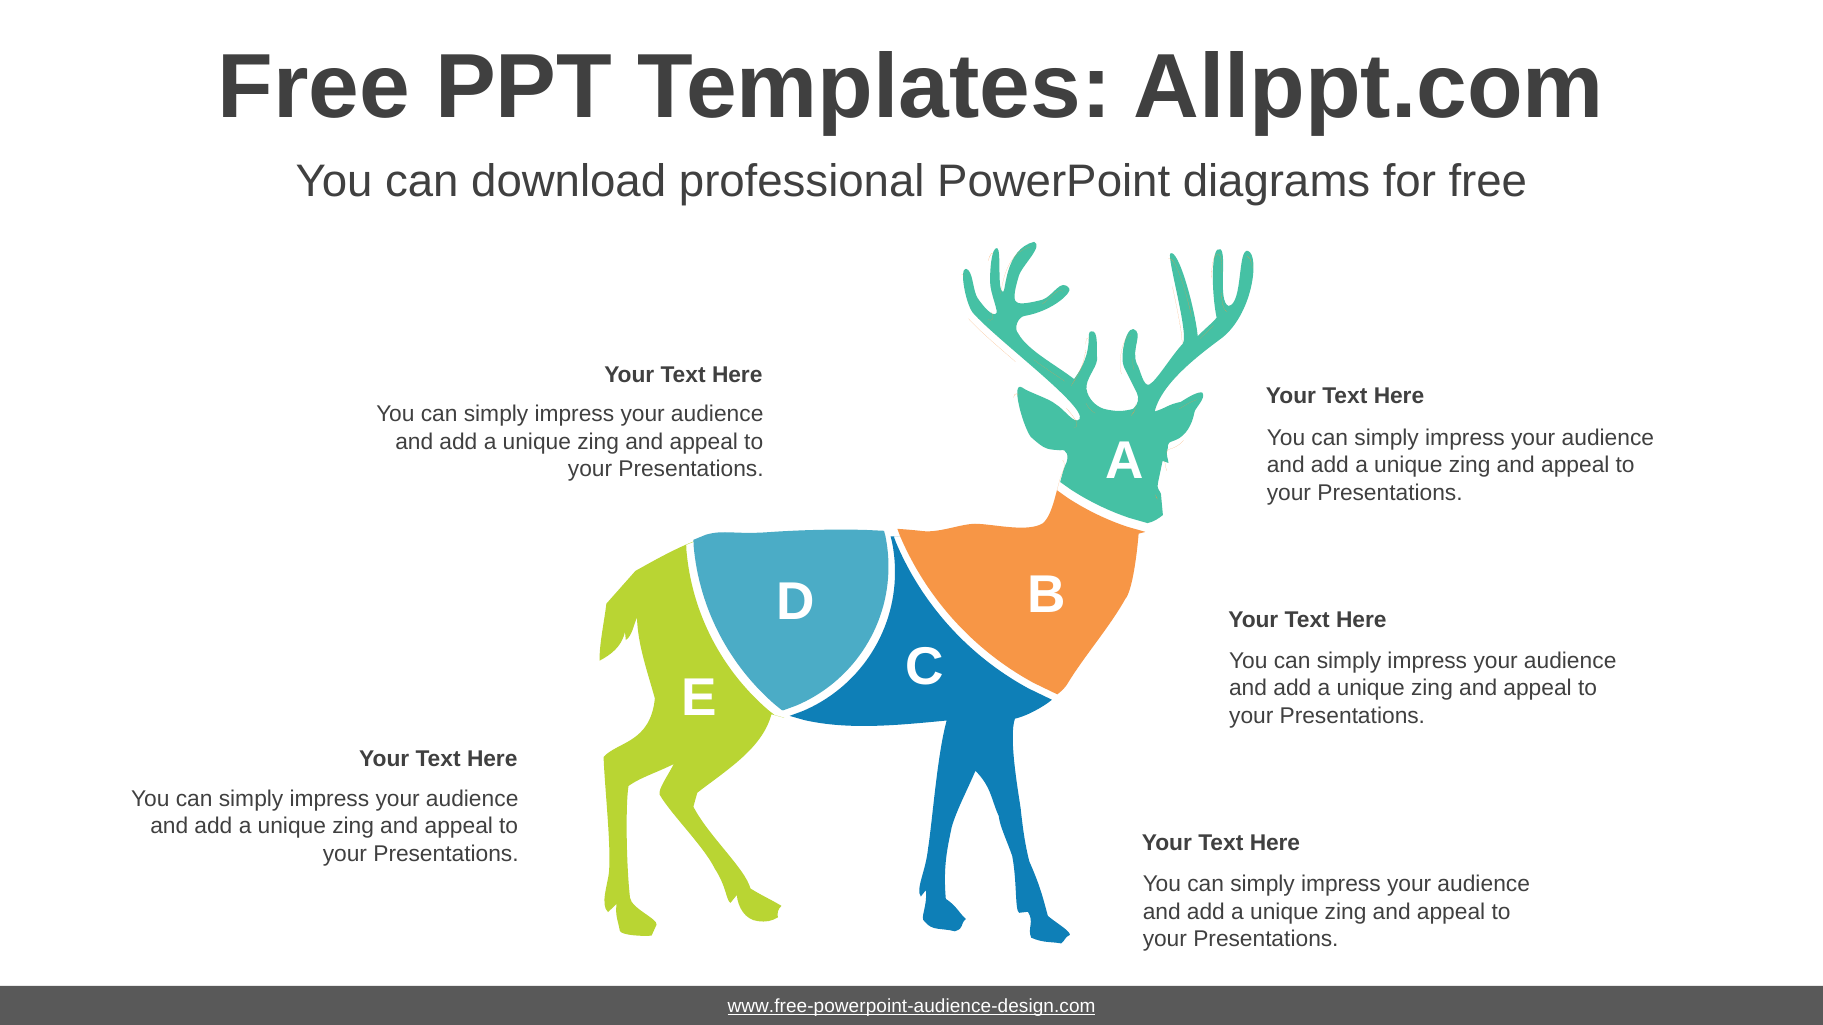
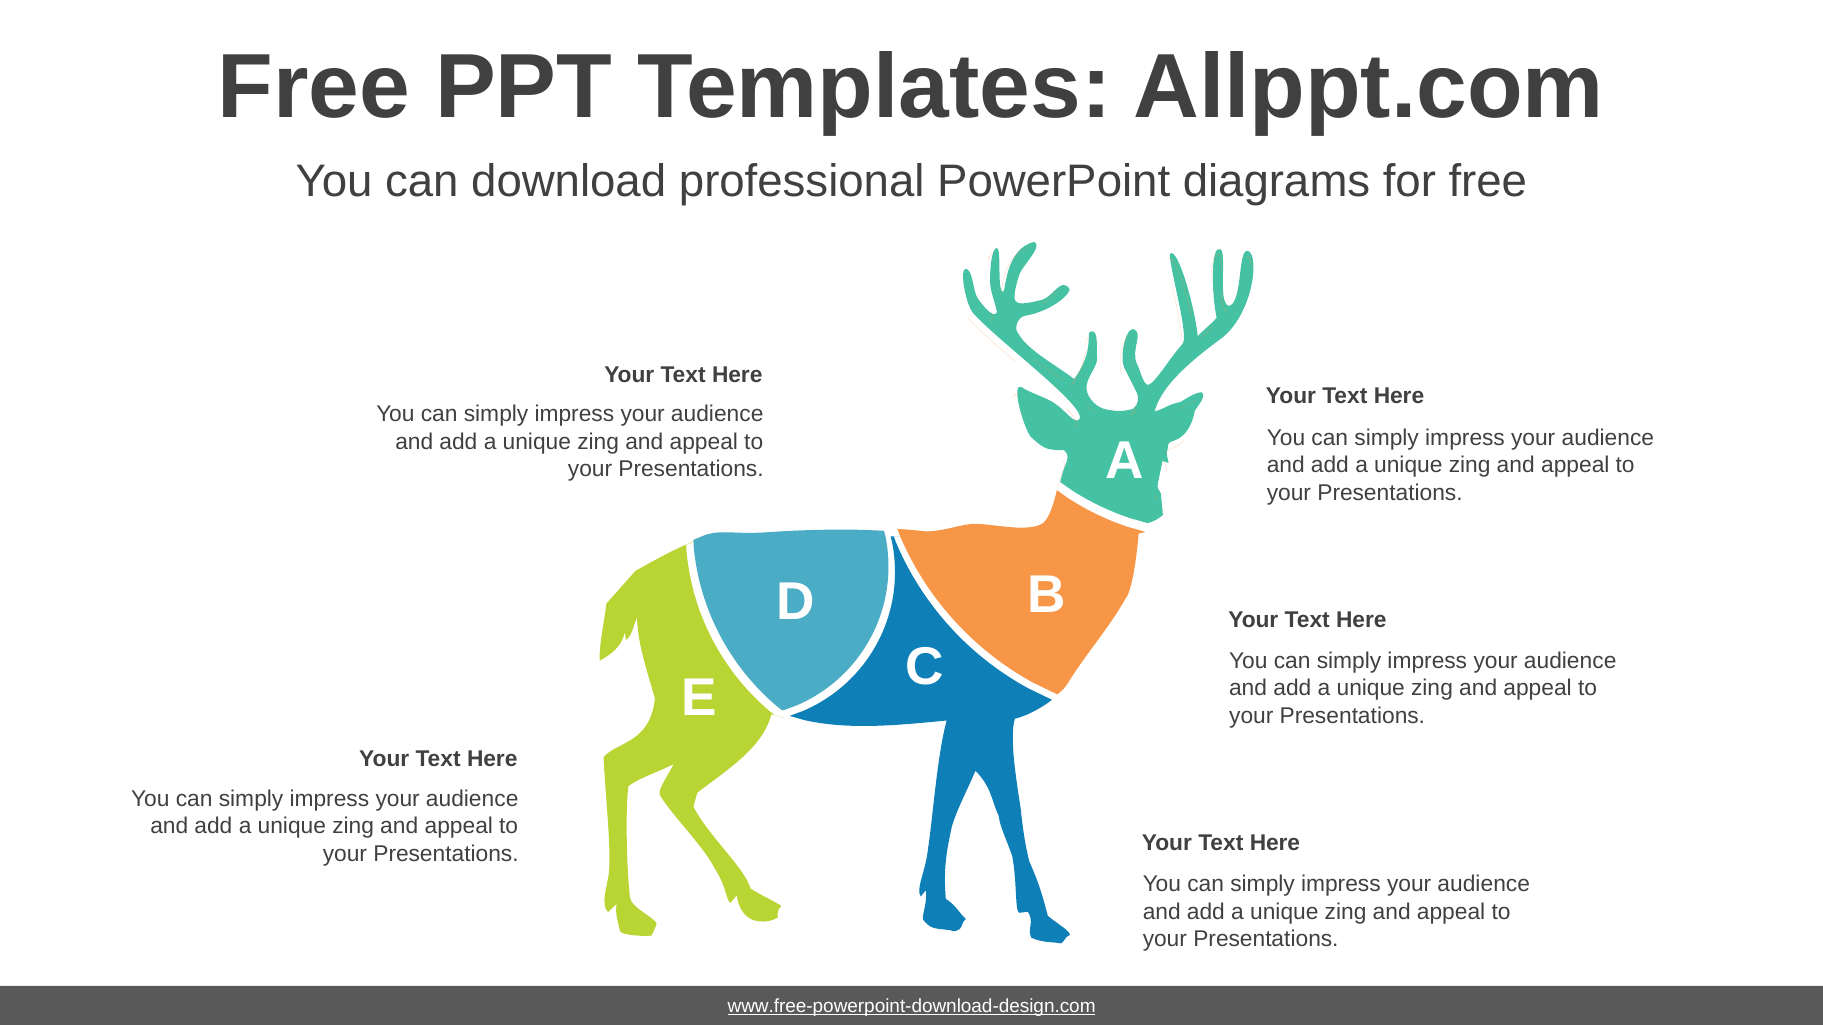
www.free-powerpoint-audience-design.com: www.free-powerpoint-audience-design.com -> www.free-powerpoint-download-design.com
